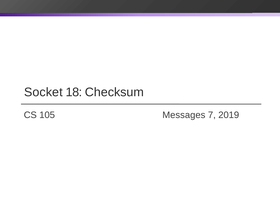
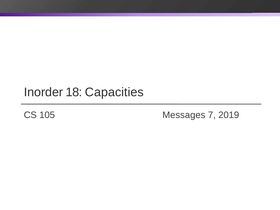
Socket: Socket -> Inorder
Checksum: Checksum -> Capacities
